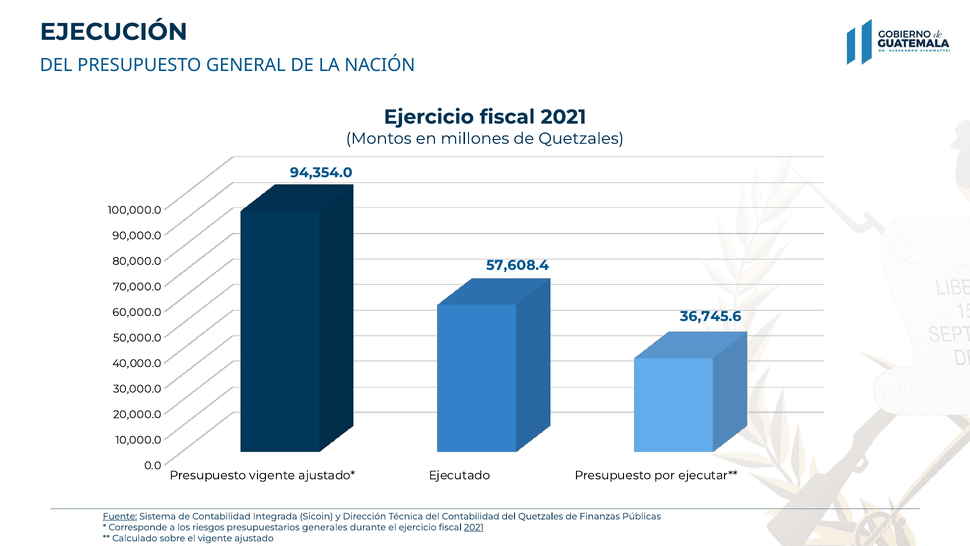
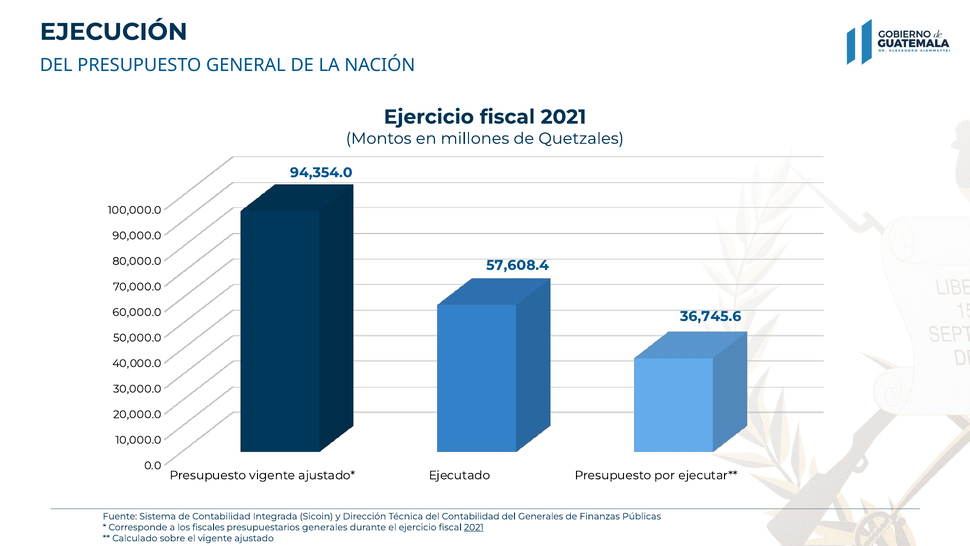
Fuente underline: present -> none
del Quetzales: Quetzales -> Generales
riesgos: riesgos -> fiscales
